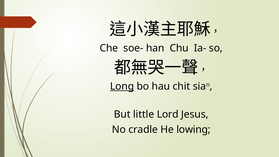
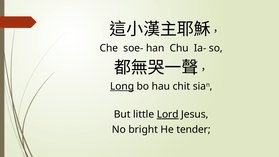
Lord underline: none -> present
cradle: cradle -> bright
lowing: lowing -> tender
